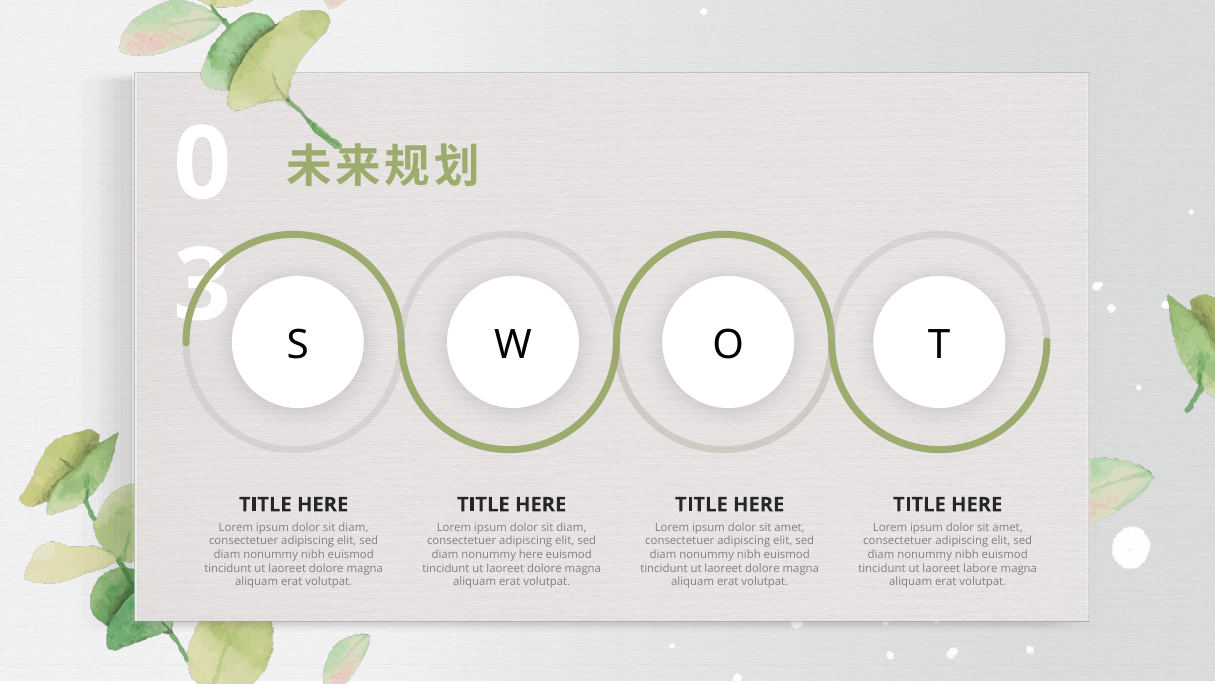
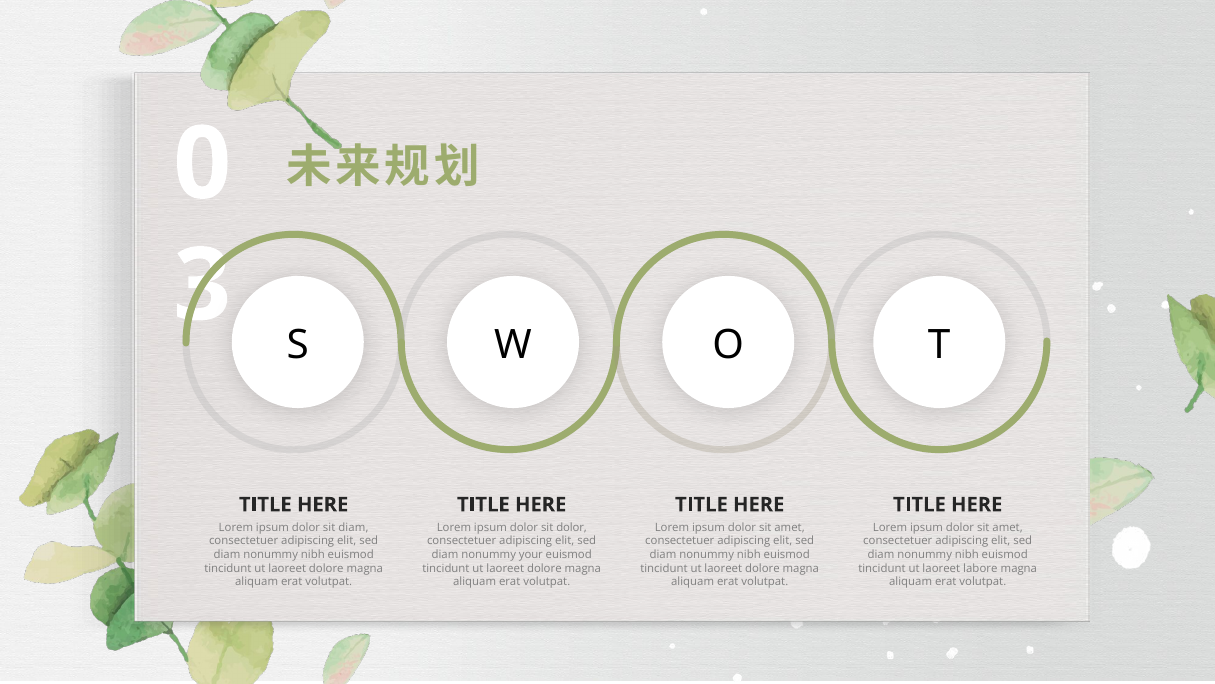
diam at (571, 527): diam -> dolor
nonummy here: here -> your
